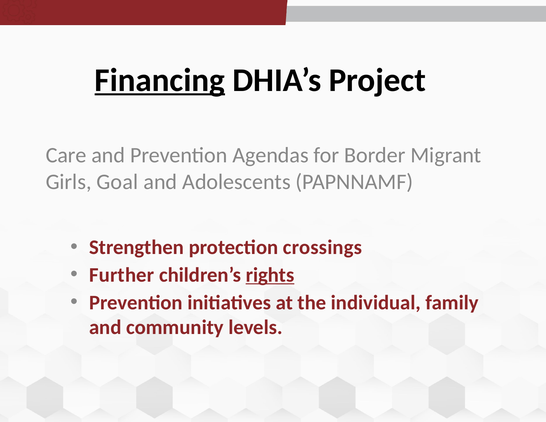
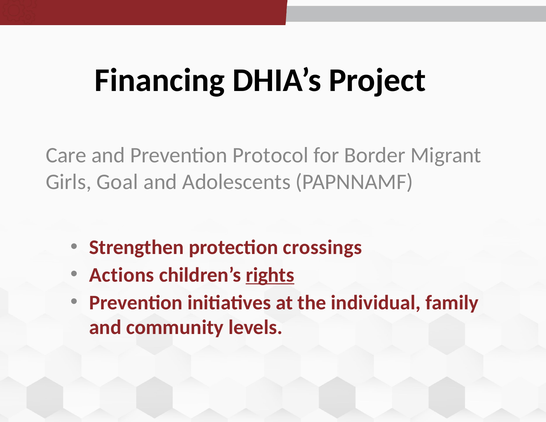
Financing underline: present -> none
Agendas: Agendas -> Protocol
Further: Further -> Actions
